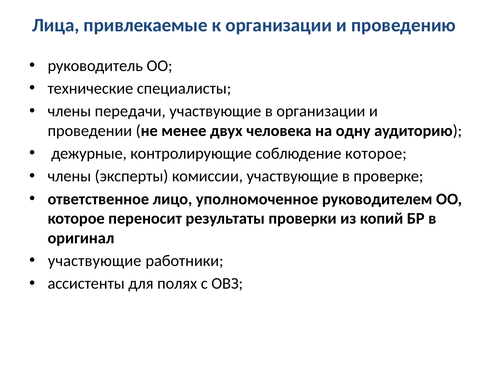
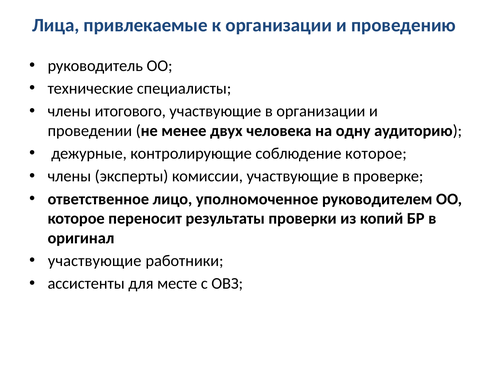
передачи: передачи -> итогового
полях: полях -> месте
